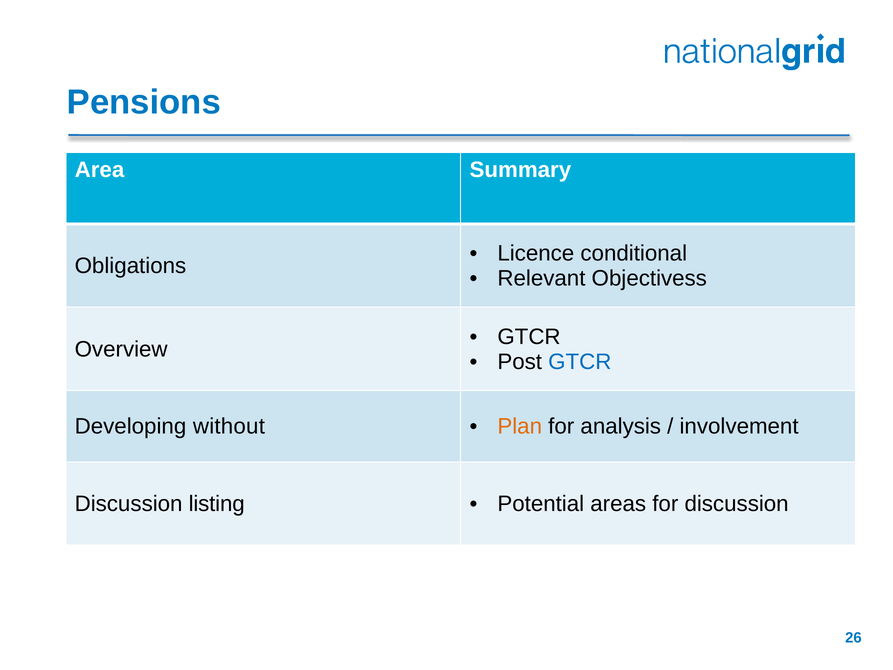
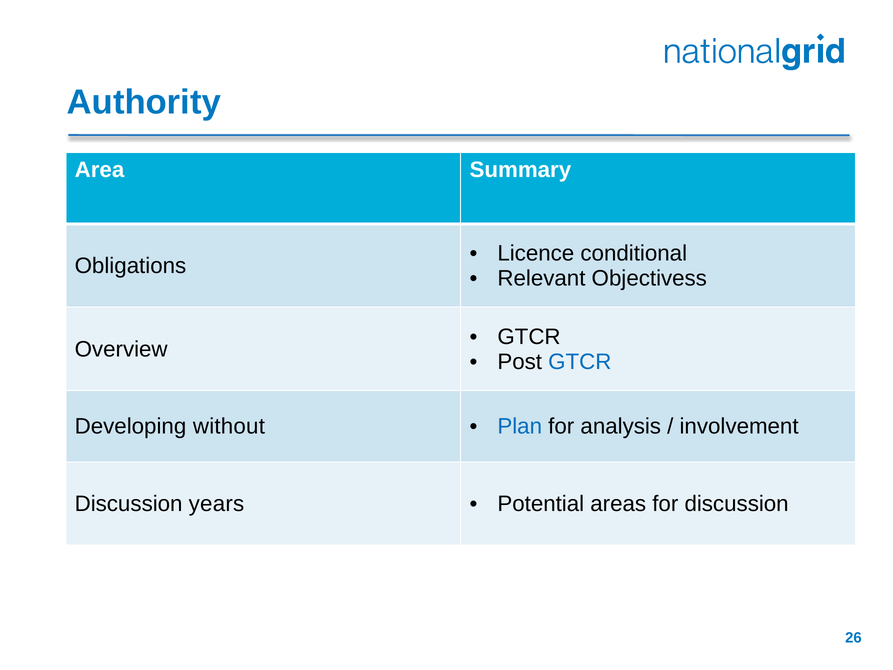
Pensions: Pensions -> Authority
Plan colour: orange -> blue
listing: listing -> years
